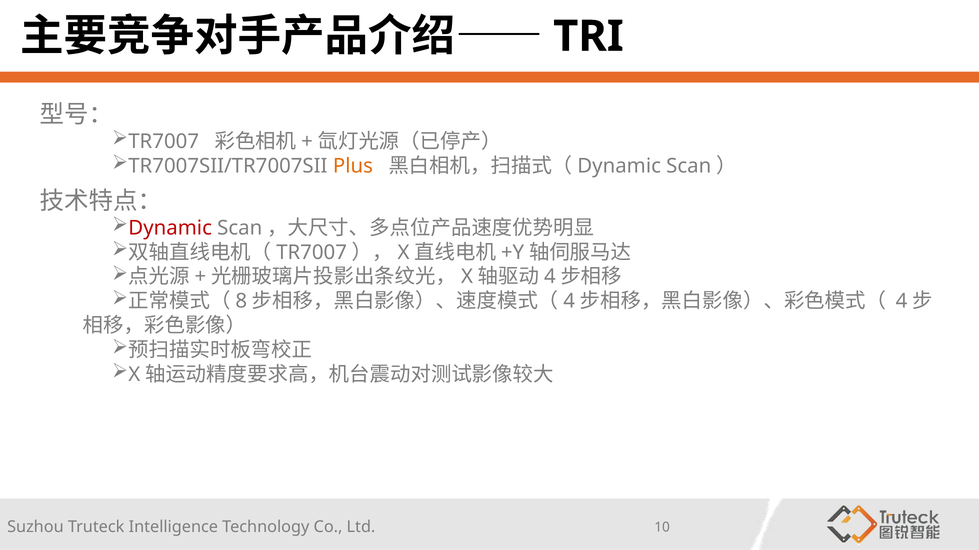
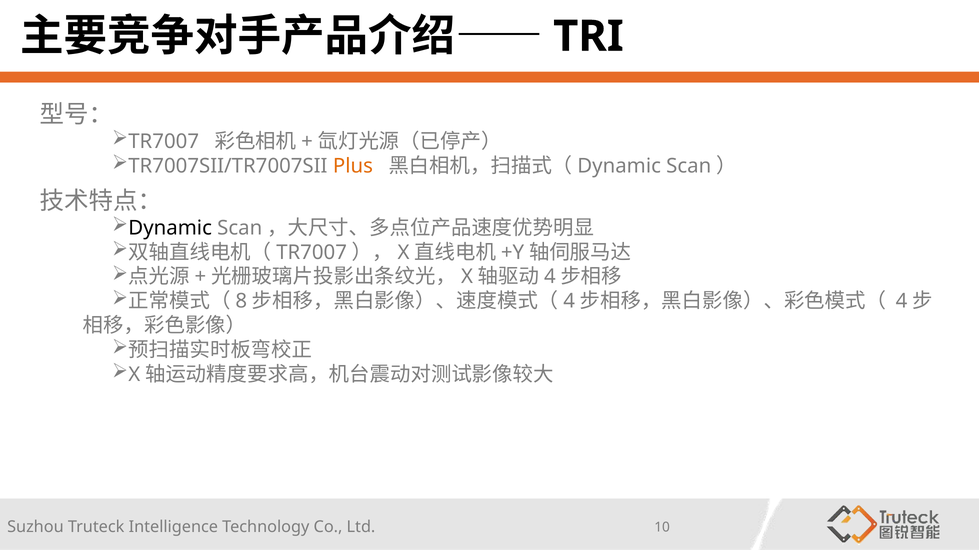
Dynamic at (170, 228) colour: red -> black
